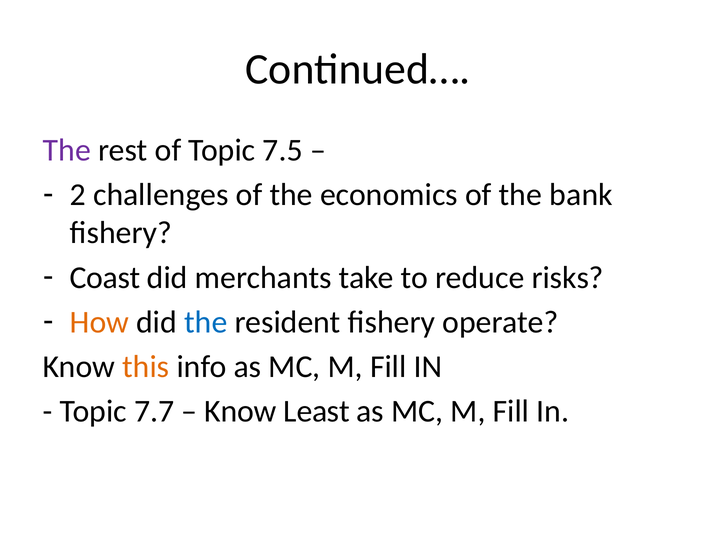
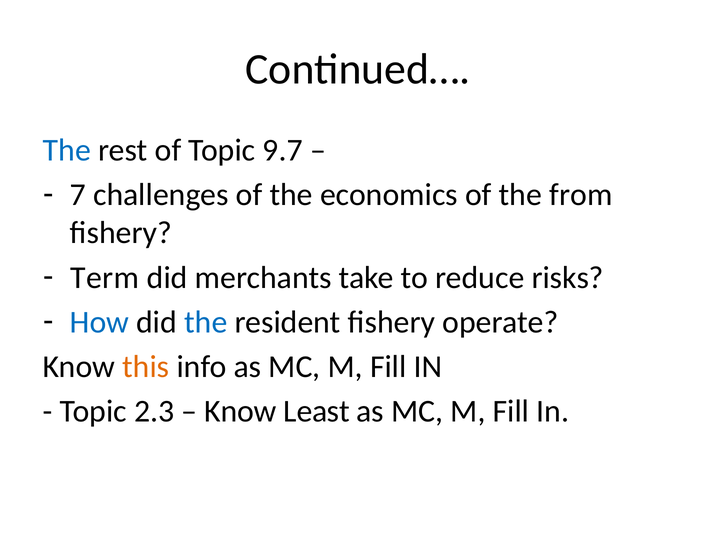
The at (67, 150) colour: purple -> blue
7.5: 7.5 -> 9.7
2: 2 -> 7
bank: bank -> from
Coast: Coast -> Term
How colour: orange -> blue
7.7: 7.7 -> 2.3
